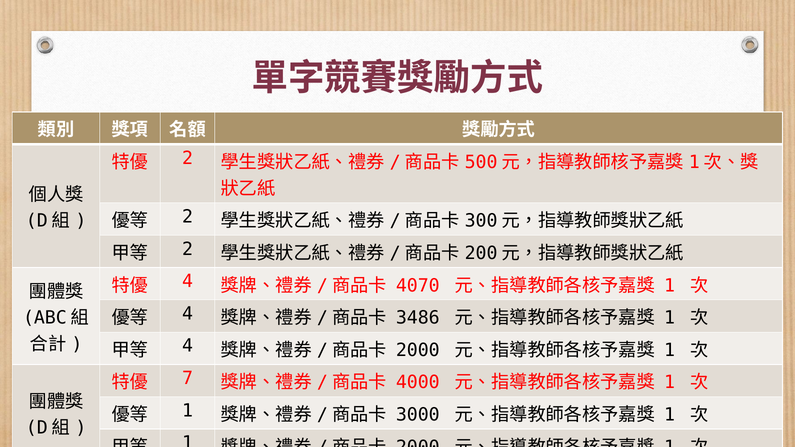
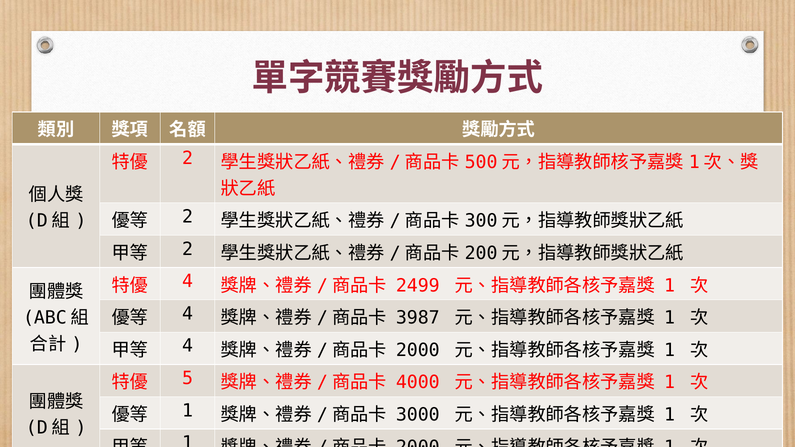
4070: 4070 -> 2499
3486: 3486 -> 3987
7: 7 -> 5
